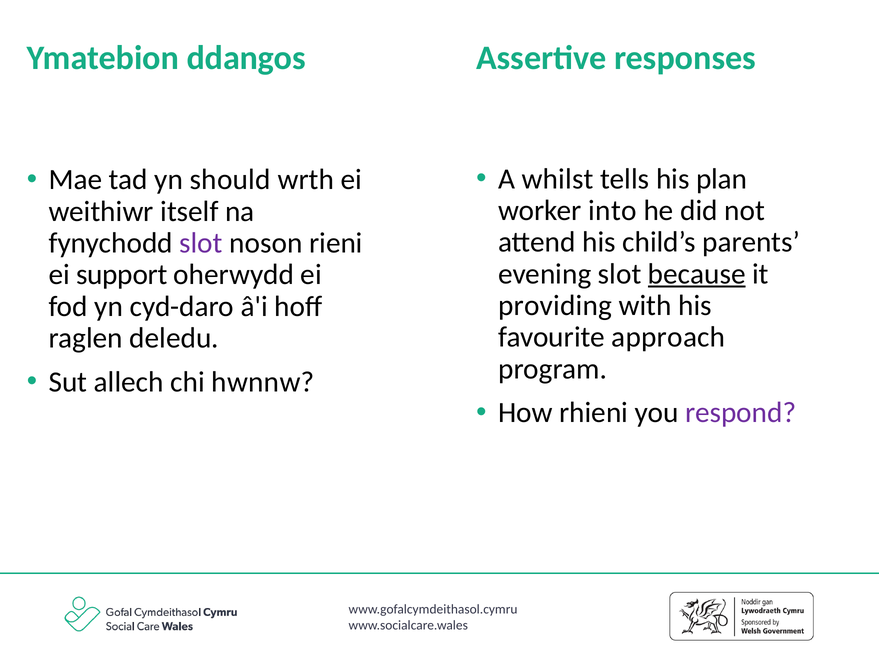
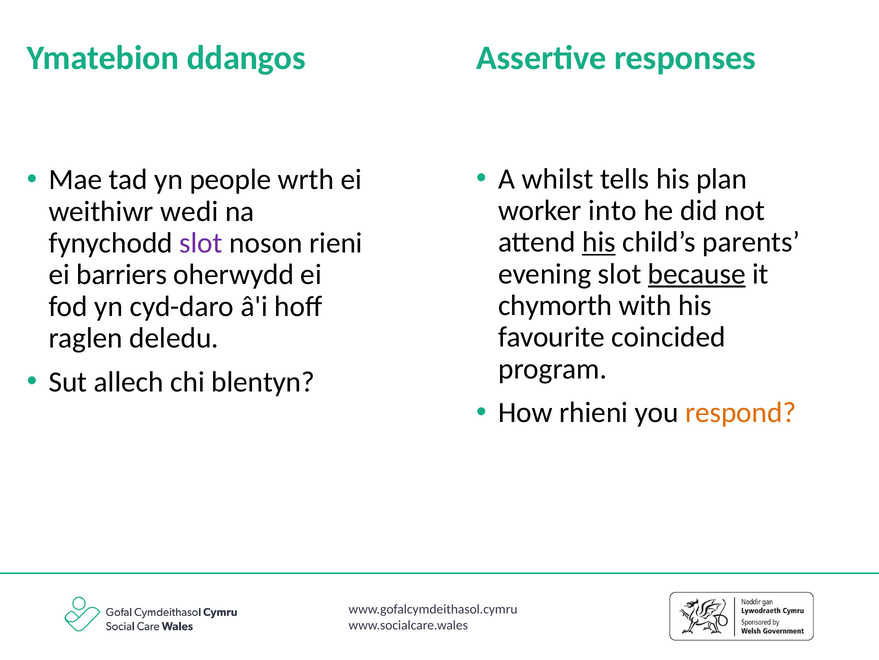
should: should -> people
itself: itself -> wedi
his at (599, 242) underline: none -> present
support: support -> barriers
providing: providing -> chymorth
approach: approach -> coincided
hwnnw: hwnnw -> blentyn
respond colour: purple -> orange
